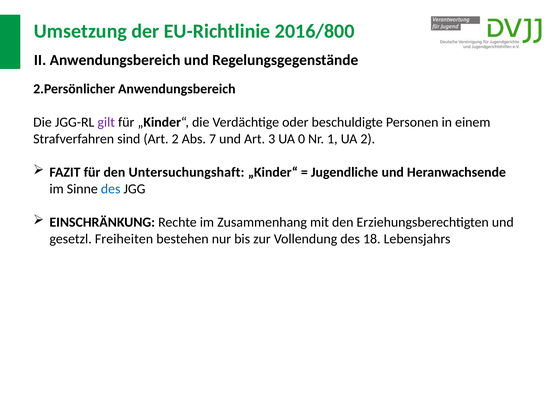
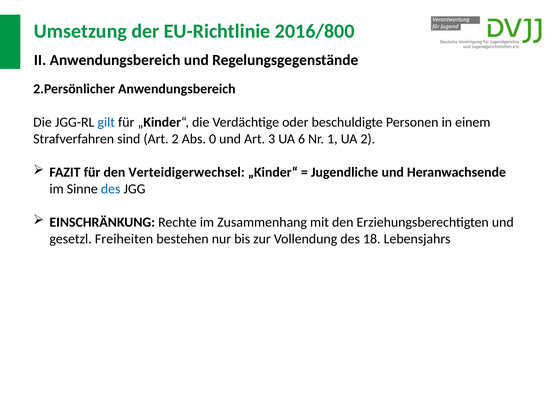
gilt colour: purple -> blue
7: 7 -> 0
0: 0 -> 6
Untersuchungshaft: Untersuchungshaft -> Verteidigerwechsel
